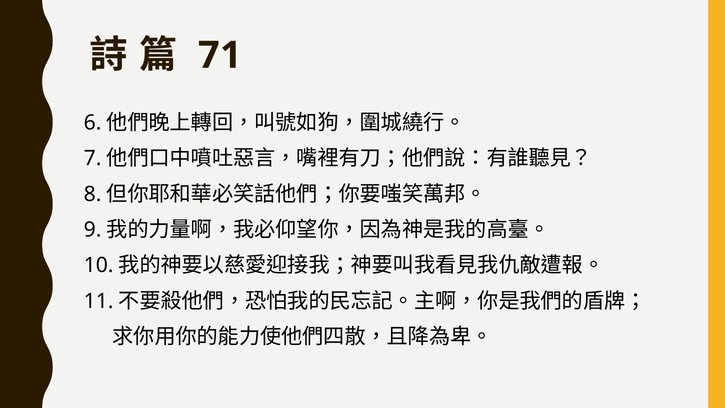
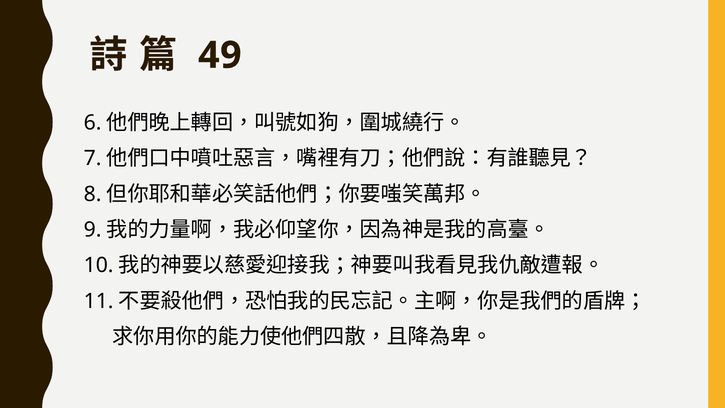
71: 71 -> 49
